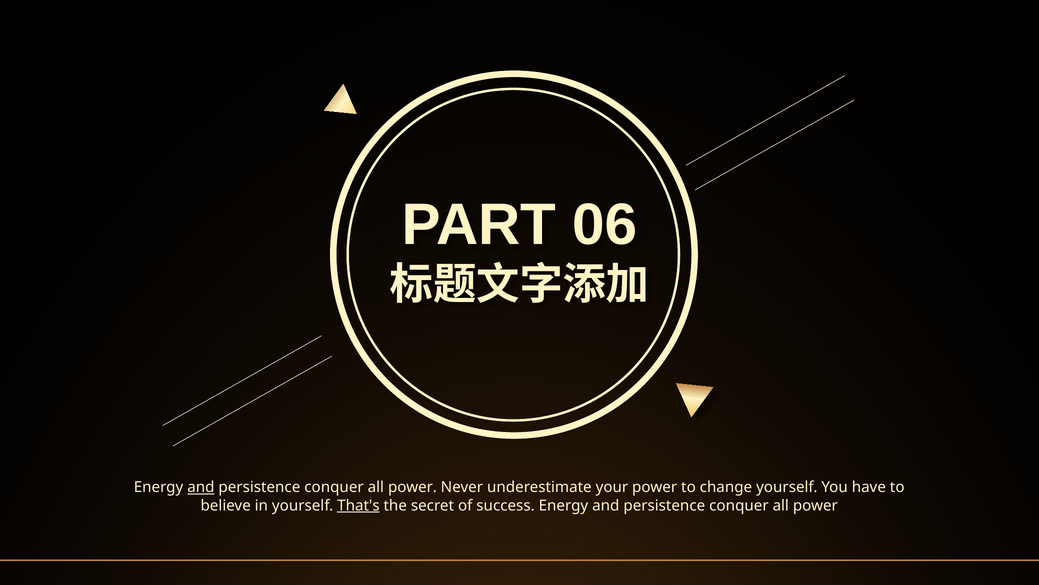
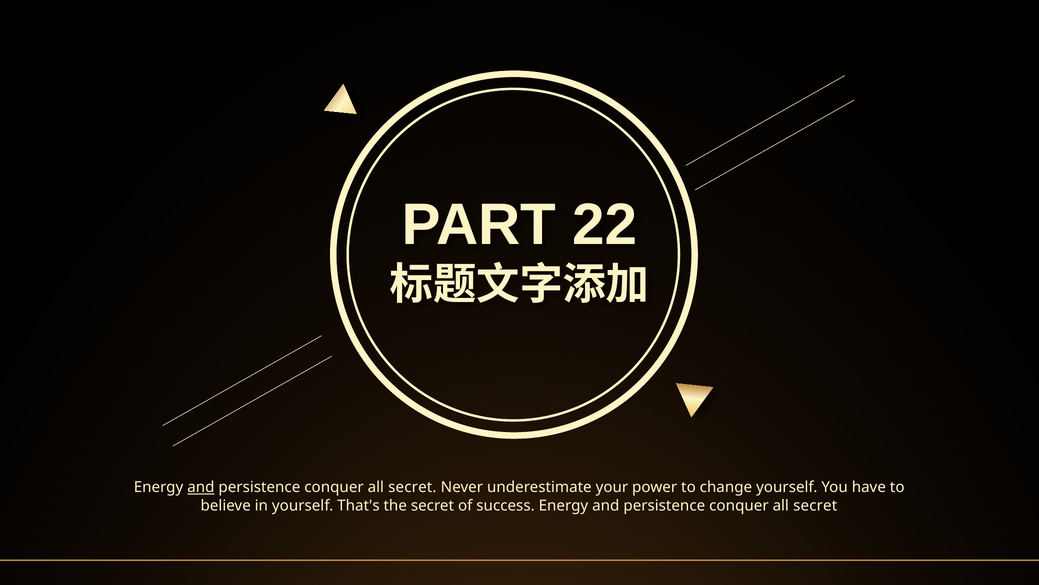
06: 06 -> 22
power at (412, 487): power -> secret
That's underline: present -> none
power at (815, 505): power -> secret
